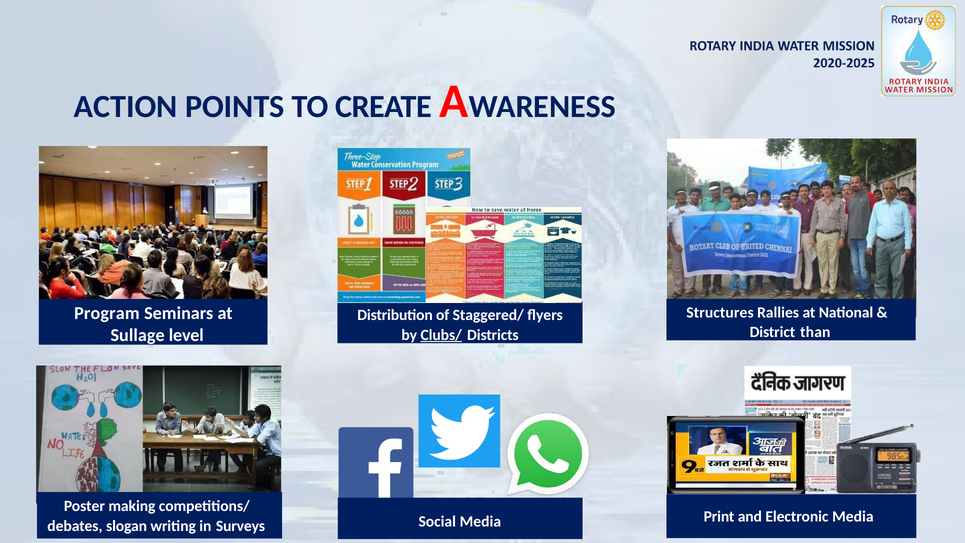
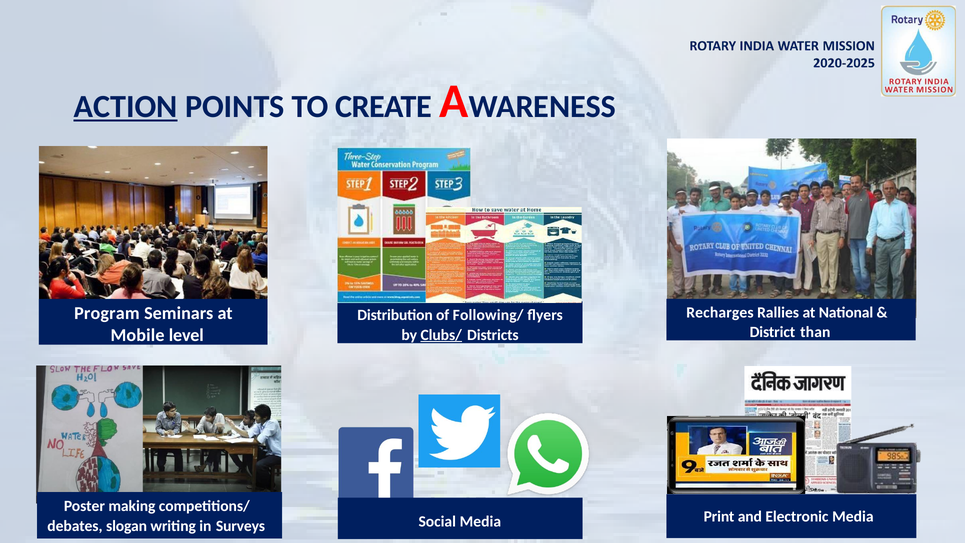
ACTION underline: none -> present
Structures: Structures -> Recharges
Staggered/: Staggered/ -> Following/
Sullage: Sullage -> Mobile
